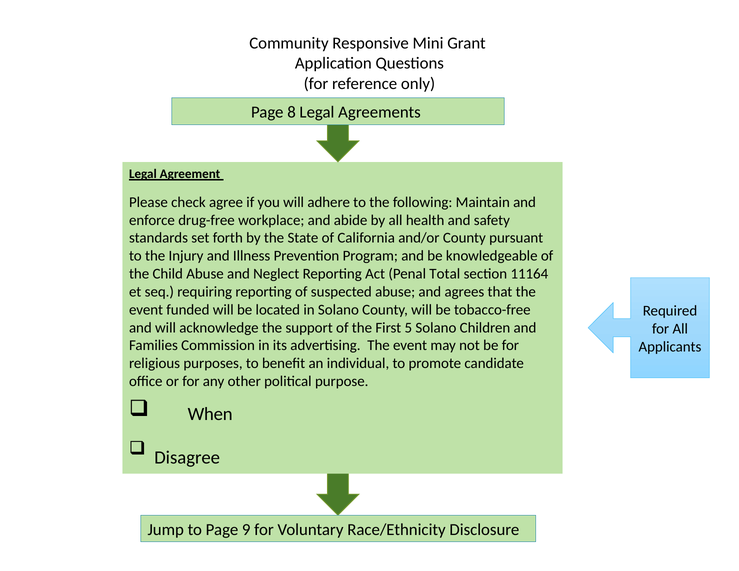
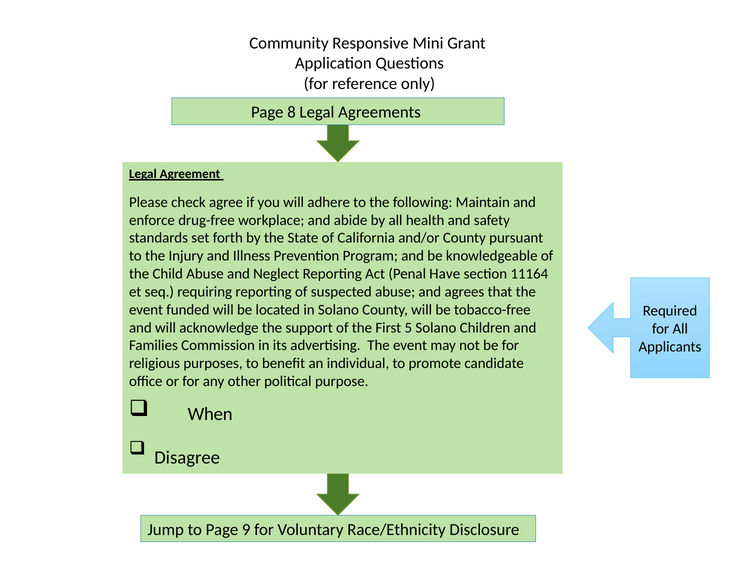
Total: Total -> Have
